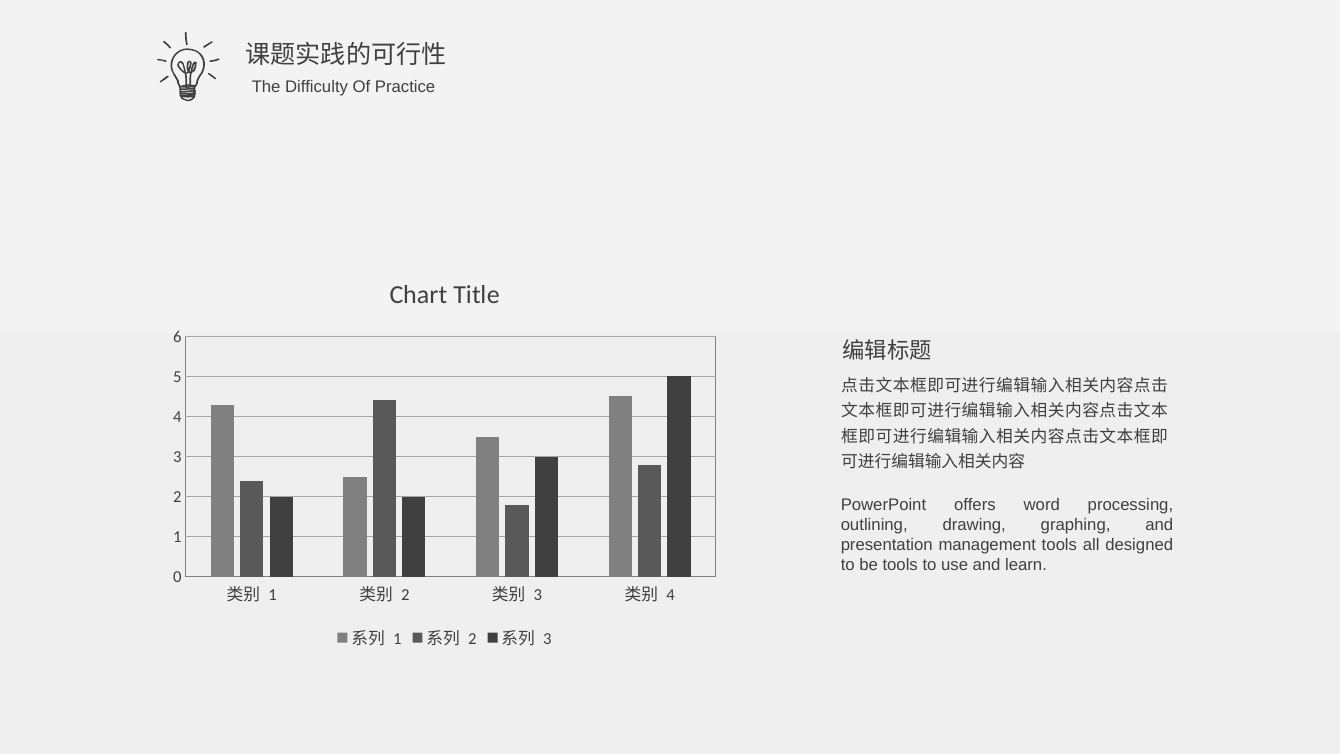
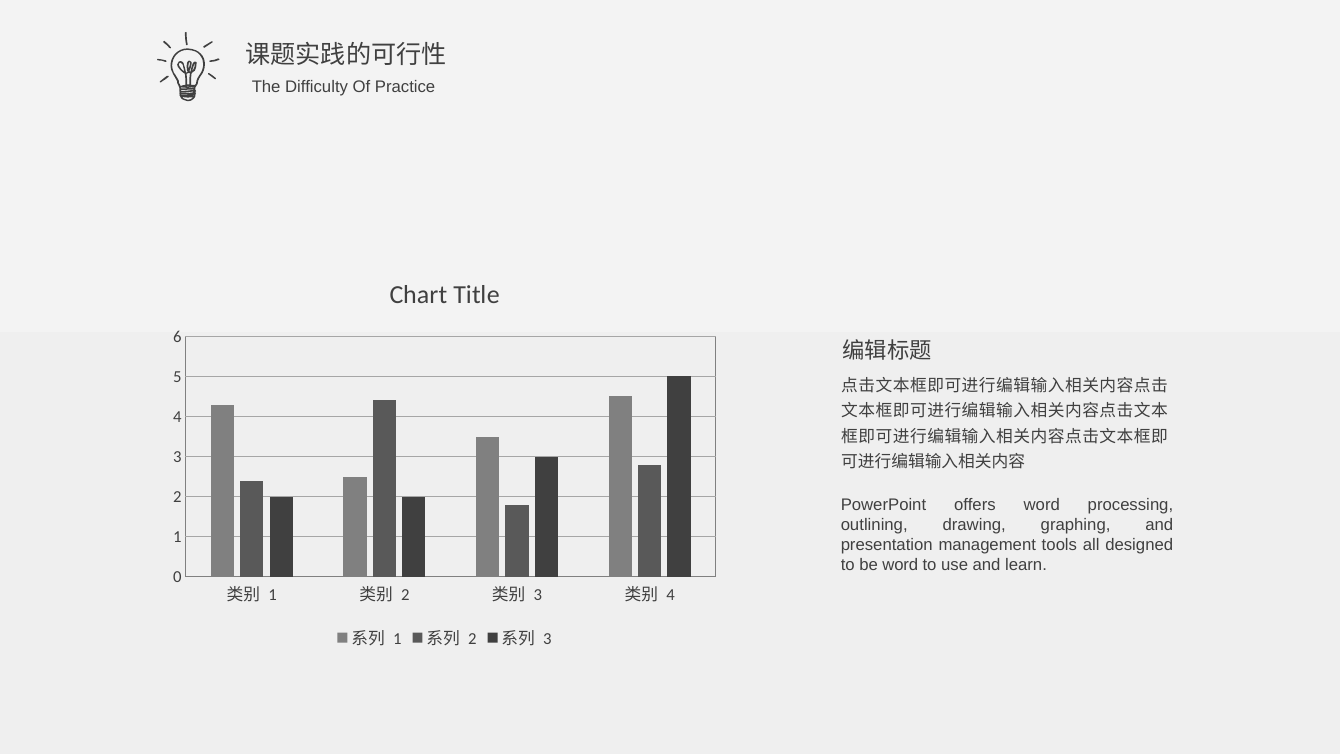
be tools: tools -> word
